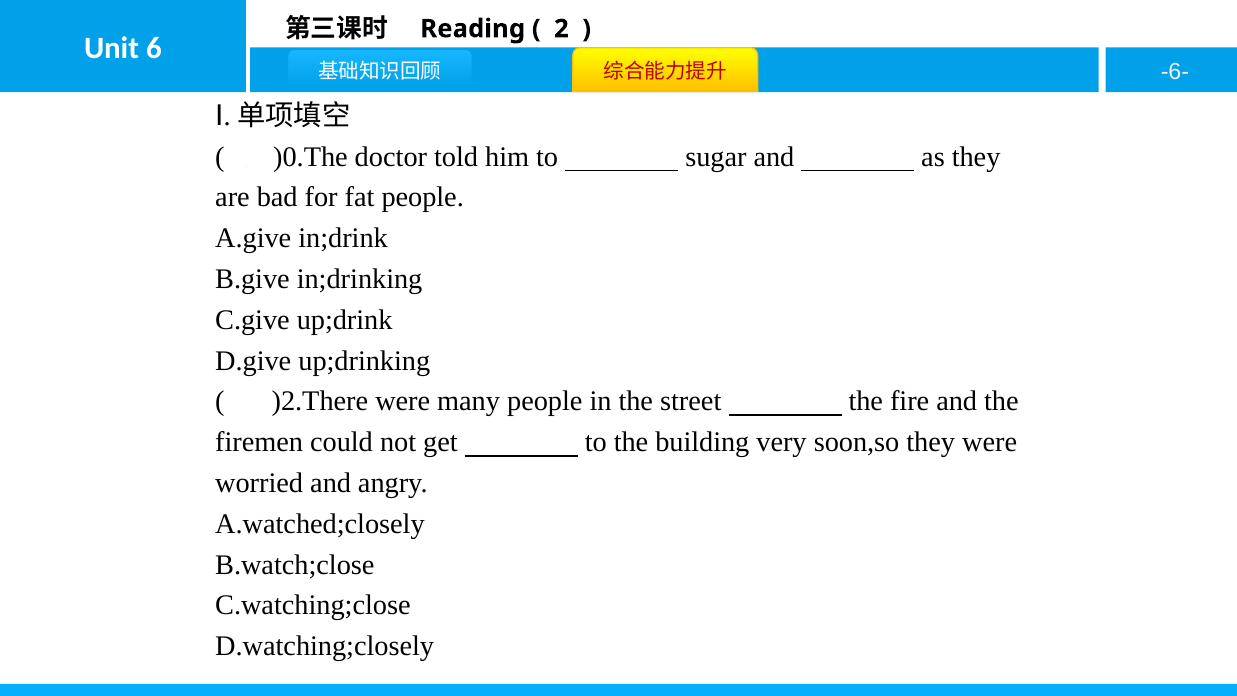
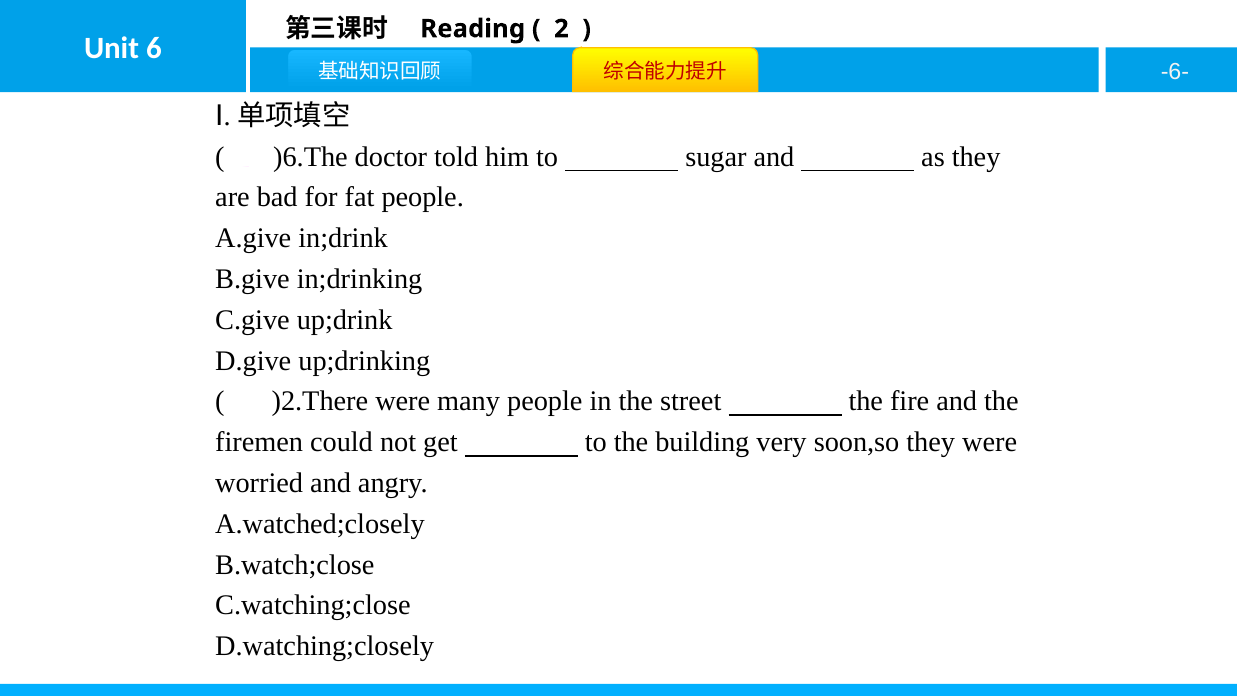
)0.The: )0.The -> )6.The
